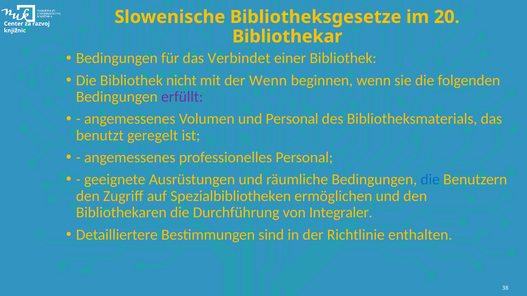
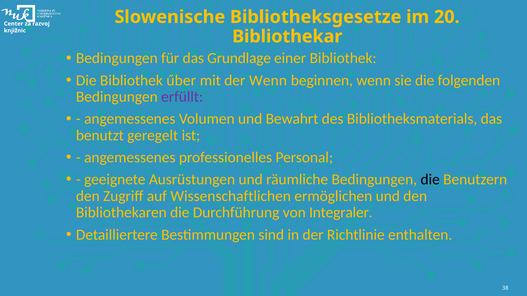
Verbindet: Verbindet -> Grundlage
nicht: nicht -> űber
und Personal: Personal -> Bewahrt
die at (430, 180) colour: blue -> black
Spezialbibliotheken: Spezialbibliotheken -> Wissenschaftlichen
